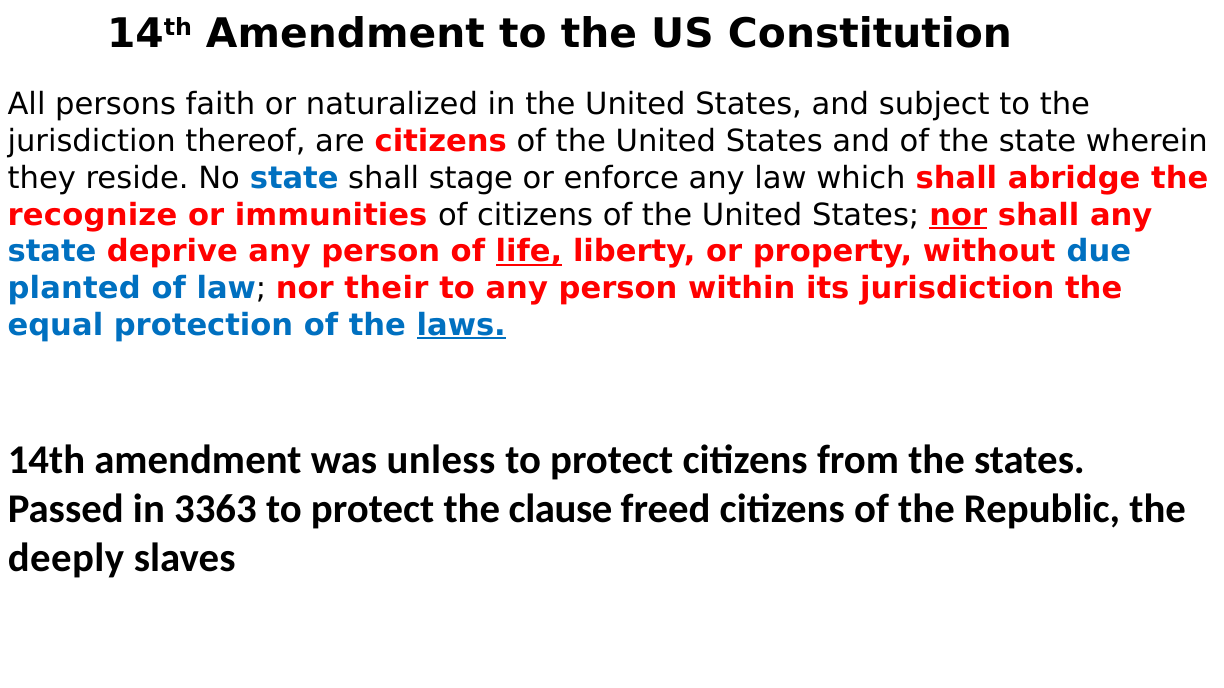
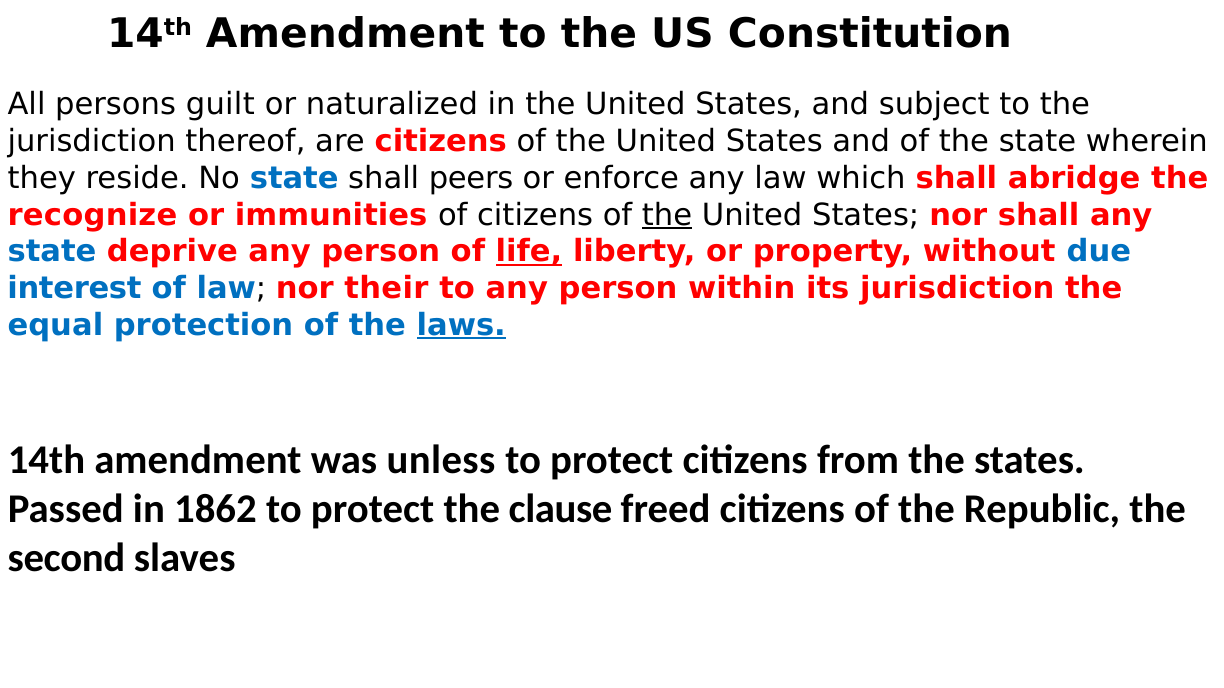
faith: faith -> guilt
stage: stage -> peers
the at (667, 215) underline: none -> present
nor at (958, 215) underline: present -> none
planted: planted -> interest
3363: 3363 -> 1862
deeply: deeply -> second
